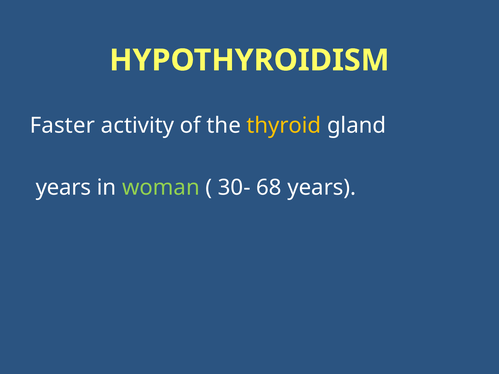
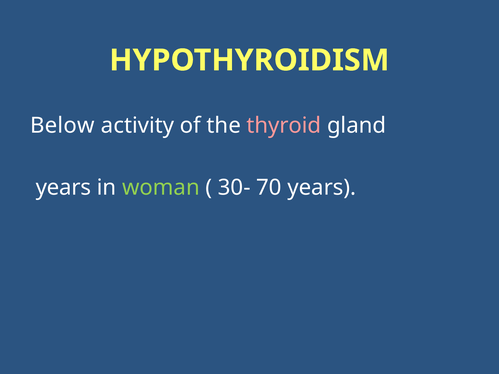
Faster: Faster -> Below
thyroid colour: yellow -> pink
68: 68 -> 70
